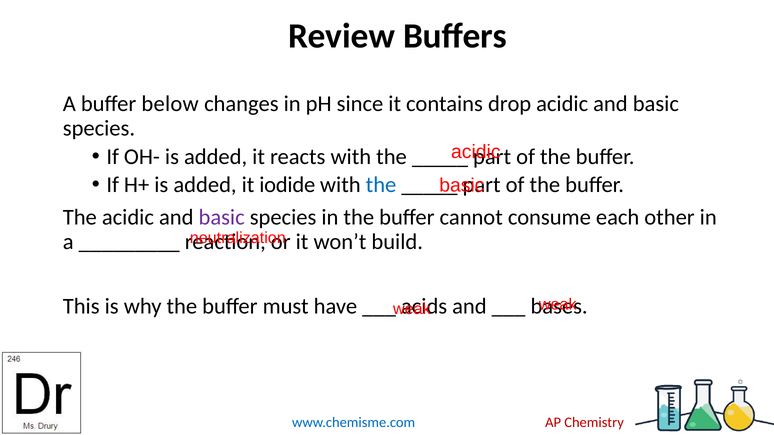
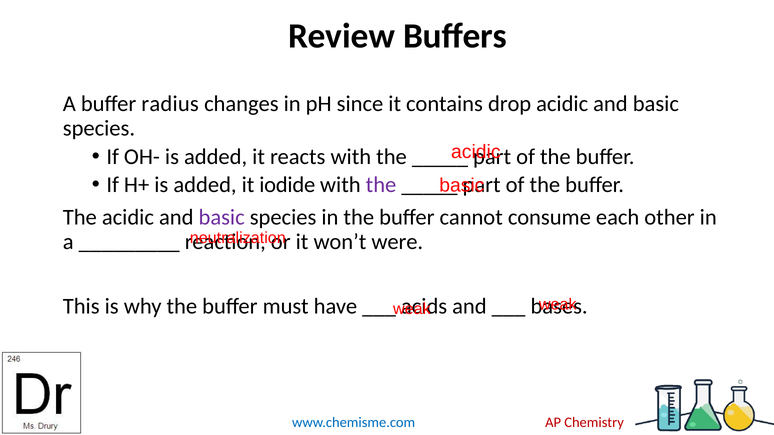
below: below -> radius
the at (381, 185) colour: blue -> purple
build: build -> were
